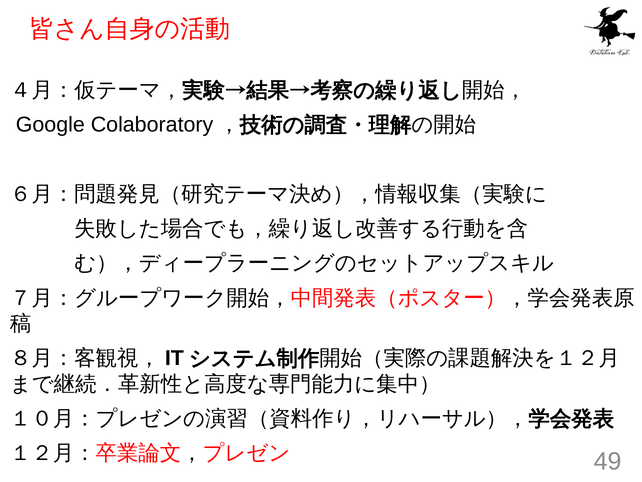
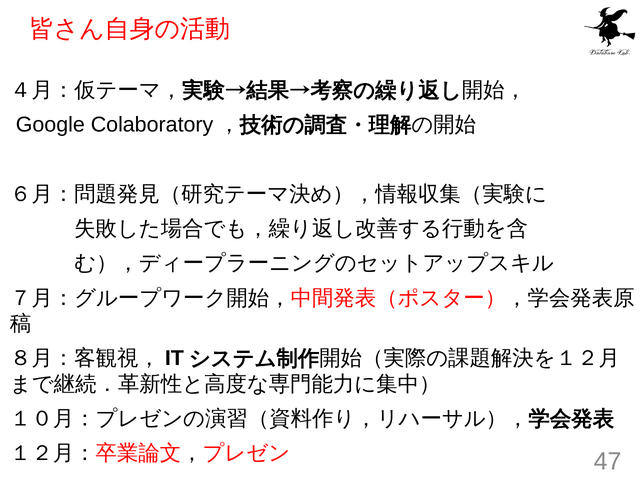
49: 49 -> 47
